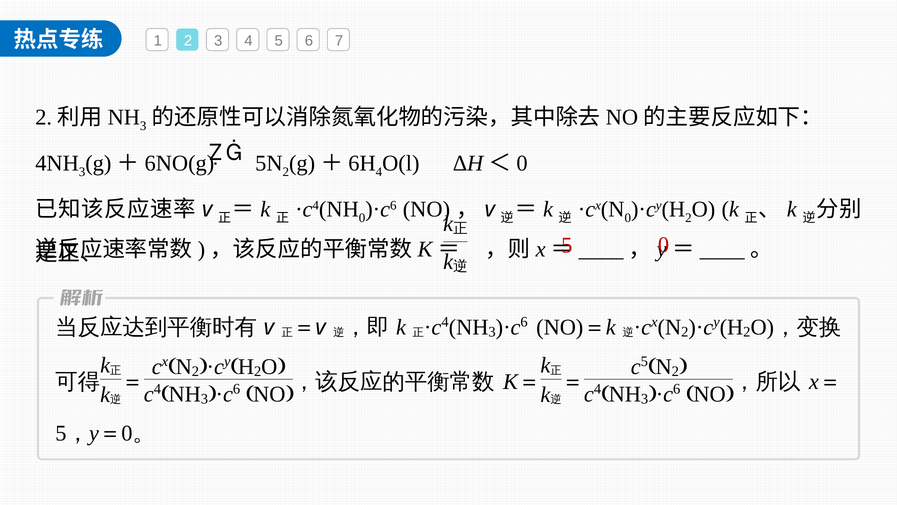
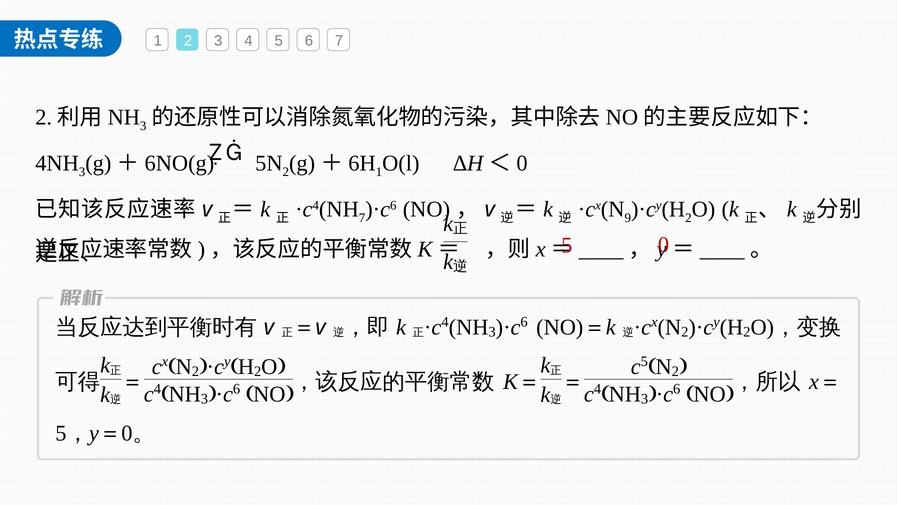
4 at (379, 172): 4 -> 1
0 at (362, 218): 0 -> 7
0 at (628, 218): 0 -> 9
